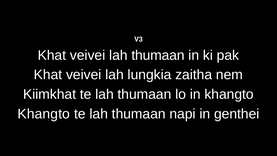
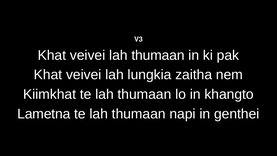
Khangto at (44, 114): Khangto -> Lametna
